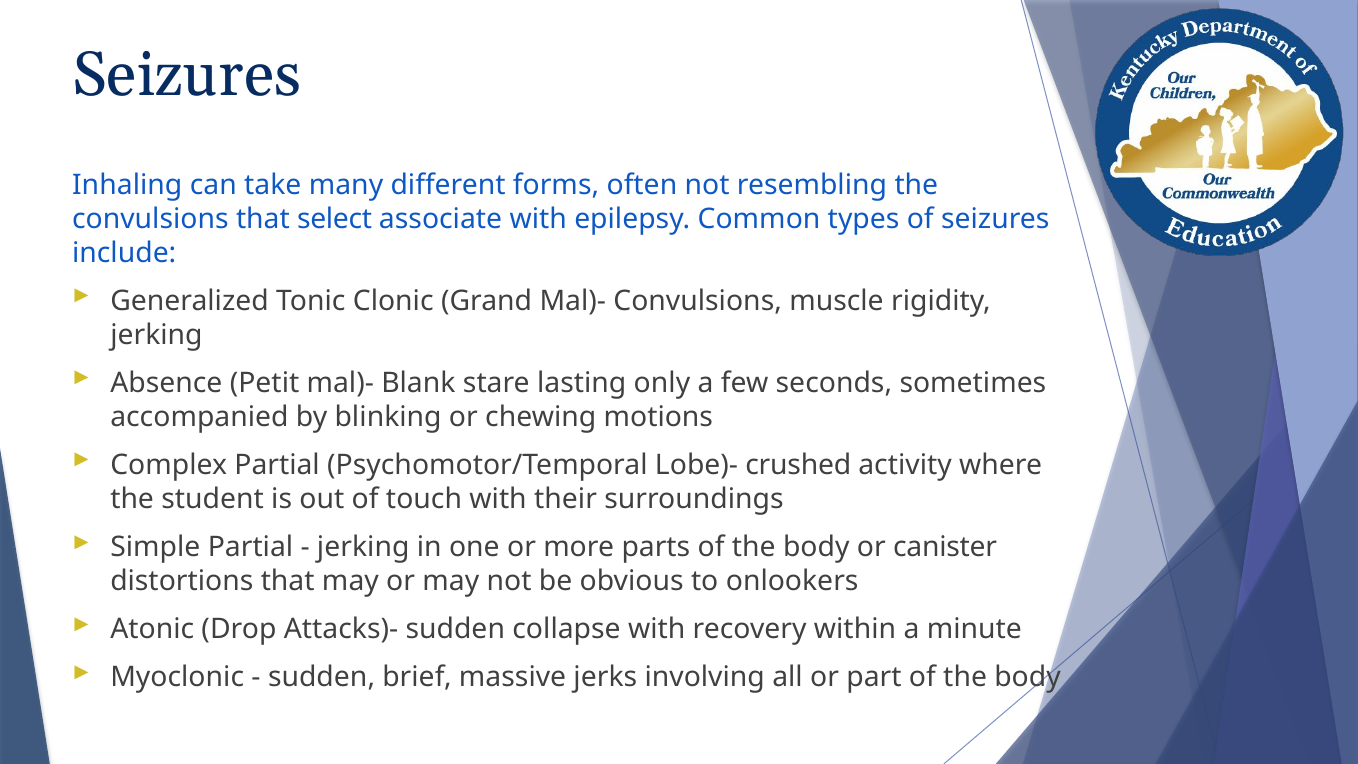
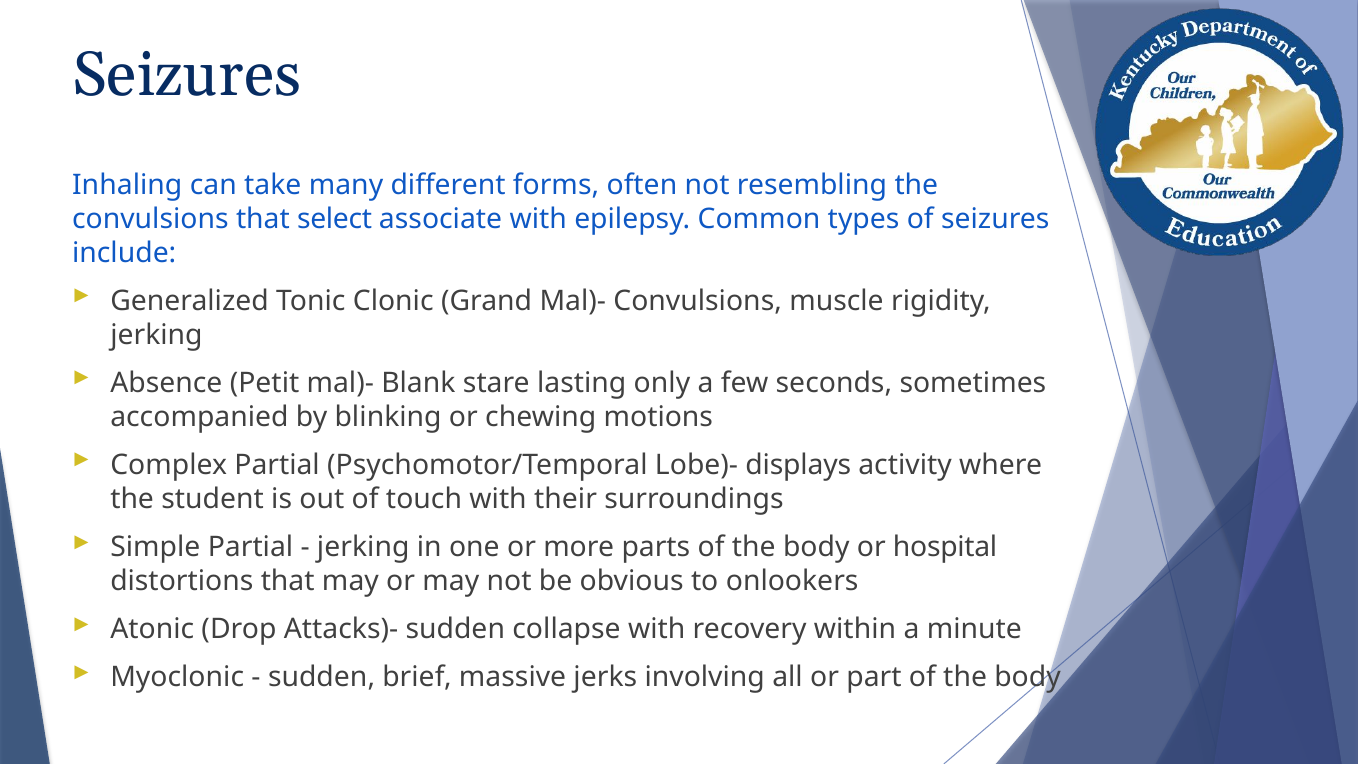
crushed: crushed -> displays
canister: canister -> hospital
